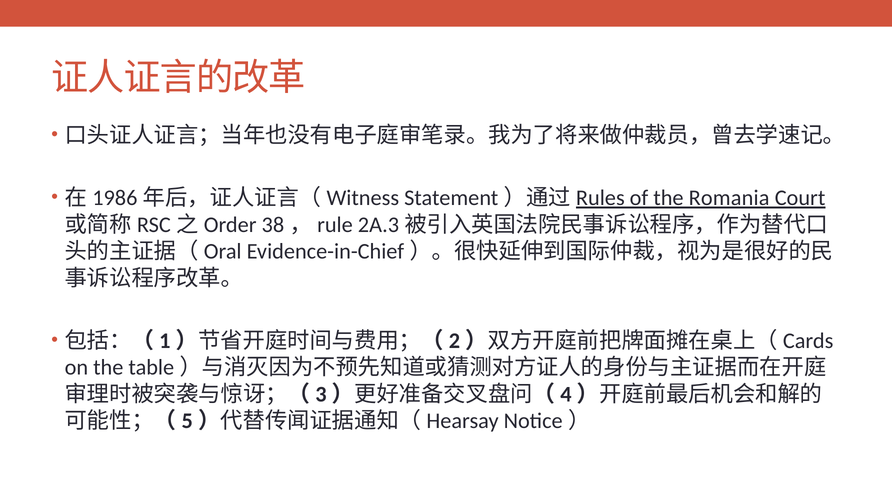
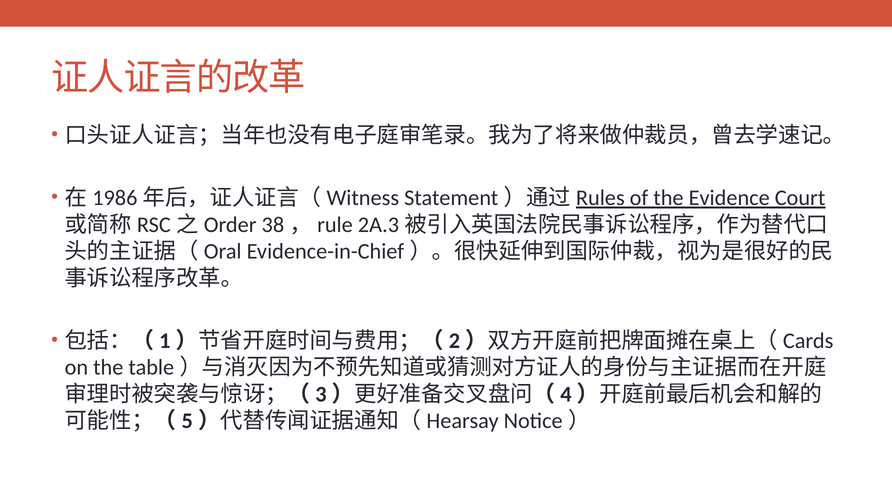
Romania: Romania -> Evidence
